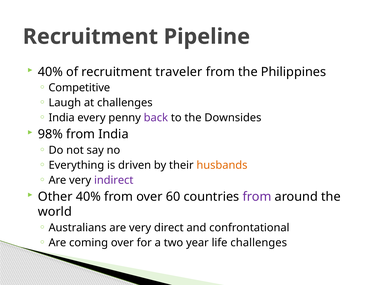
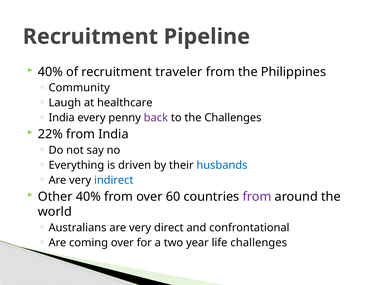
Competitive: Competitive -> Community
at challenges: challenges -> healthcare
the Downsides: Downsides -> Challenges
98%: 98% -> 22%
husbands colour: orange -> blue
indirect colour: purple -> blue
